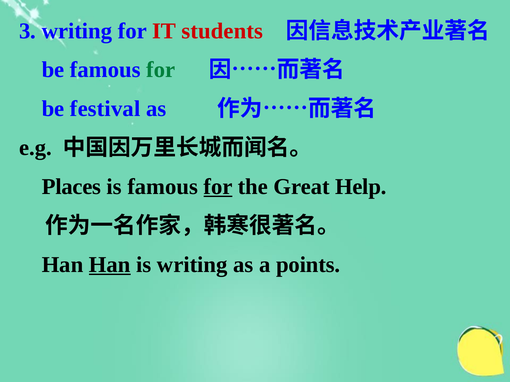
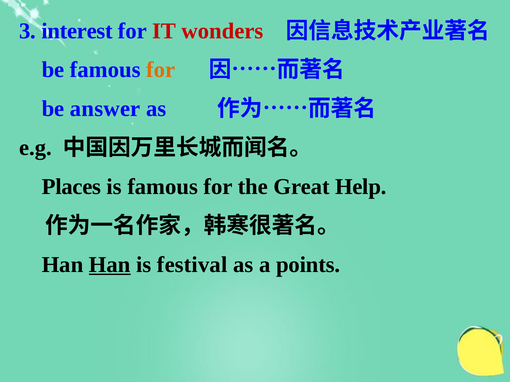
3 writing: writing -> interest
students: students -> wonders
for at (161, 70) colour: green -> orange
festival: festival -> answer
for at (218, 187) underline: present -> none
is writing: writing -> festival
